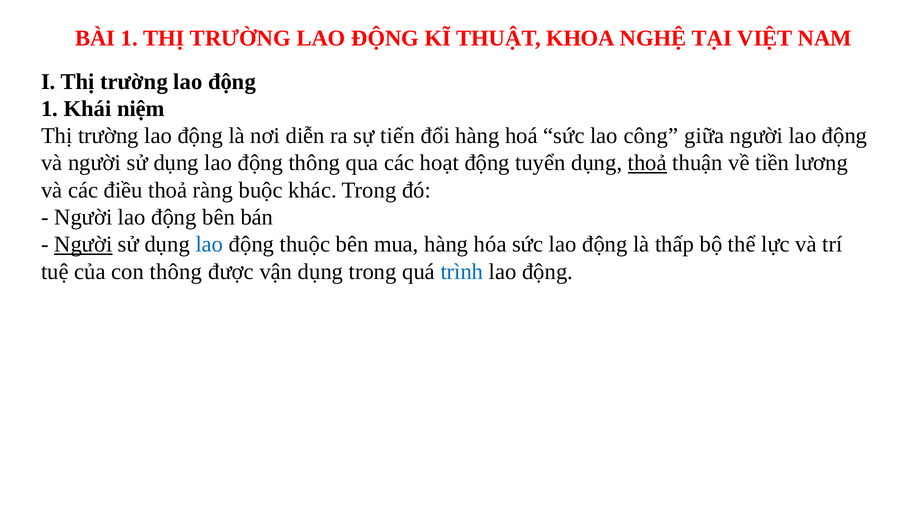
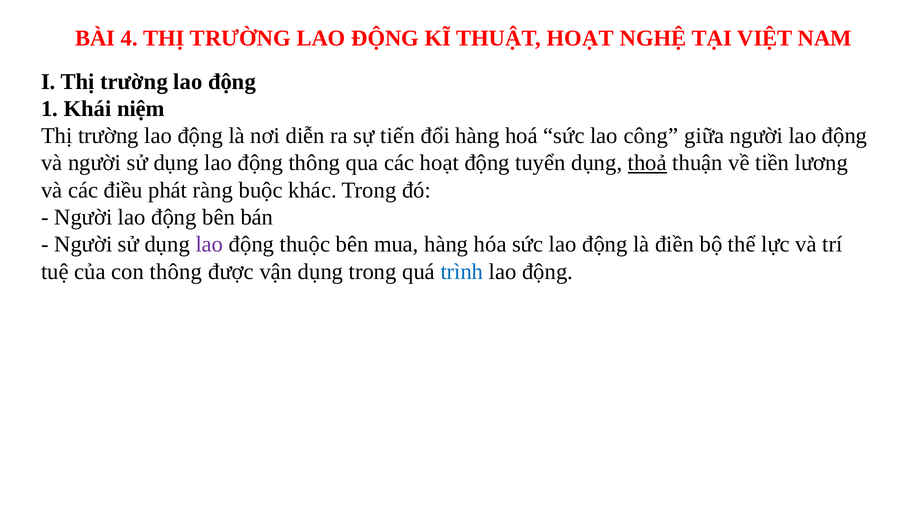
BÀI 1: 1 -> 4
THUẬT KHOA: KHOA -> HOẠT
điều thoả: thoả -> phát
Người at (83, 244) underline: present -> none
lao at (209, 244) colour: blue -> purple
thấp: thấp -> điền
